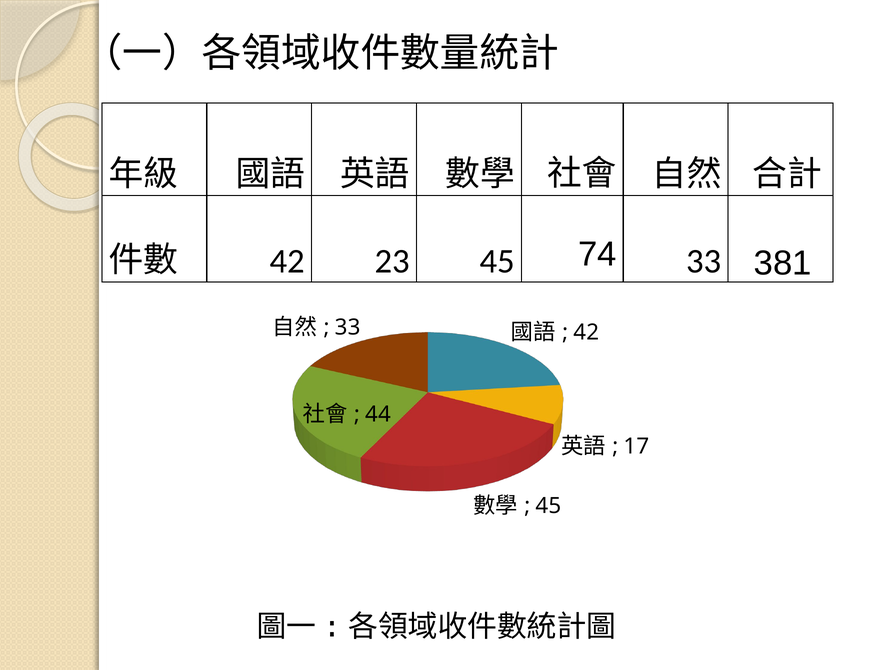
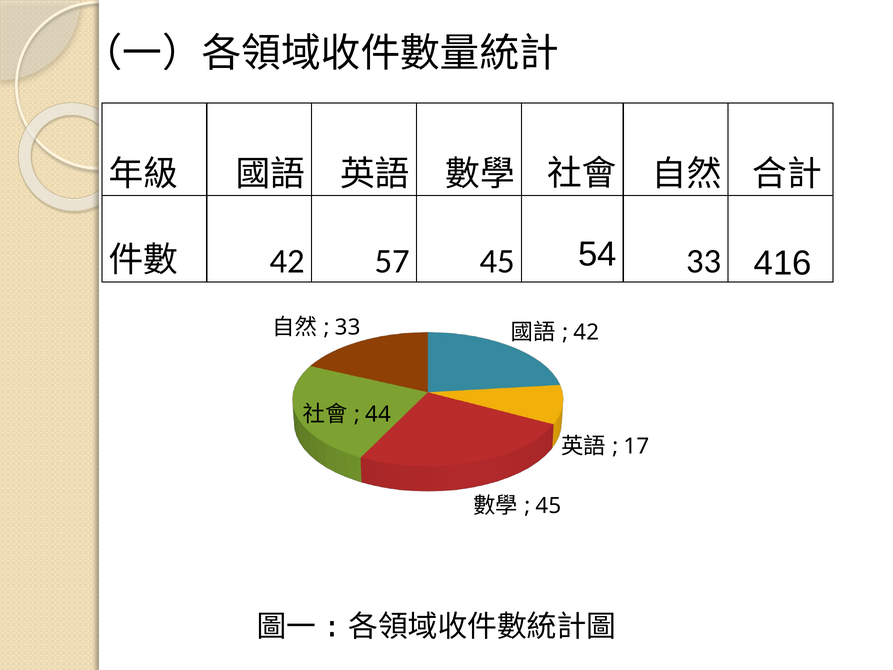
23: 23 -> 57
74: 74 -> 54
381: 381 -> 416
